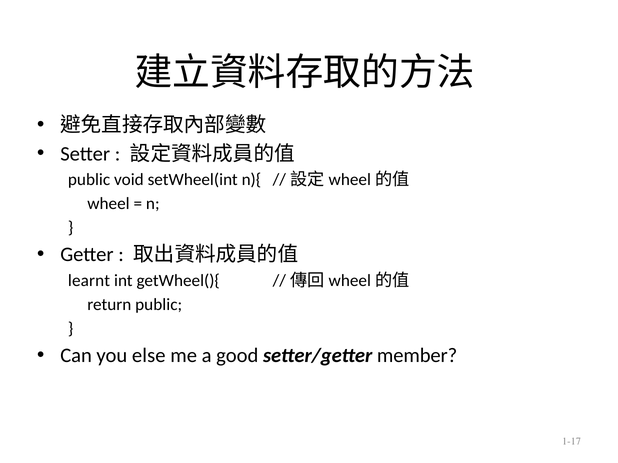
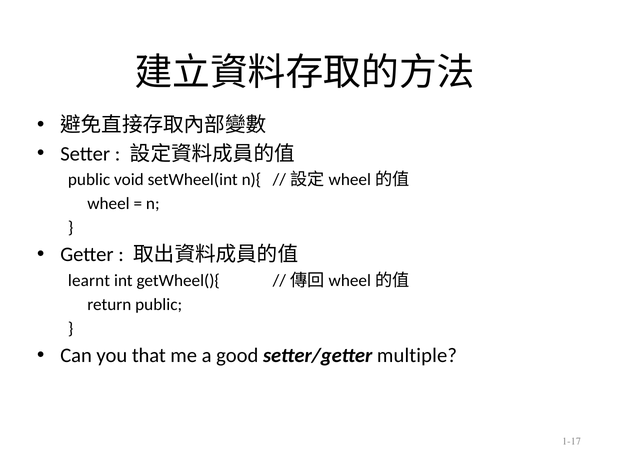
else: else -> that
member: member -> multiple
